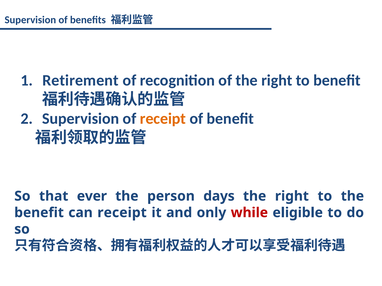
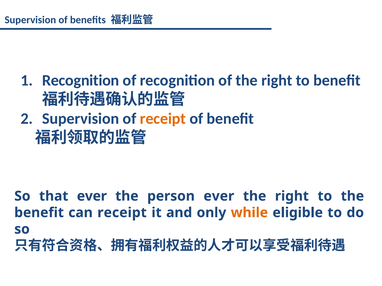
Retirement at (80, 81): Retirement -> Recognition
person days: days -> ever
while colour: red -> orange
